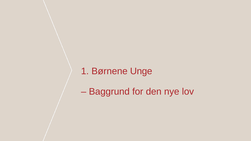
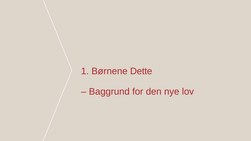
Unge: Unge -> Dette
